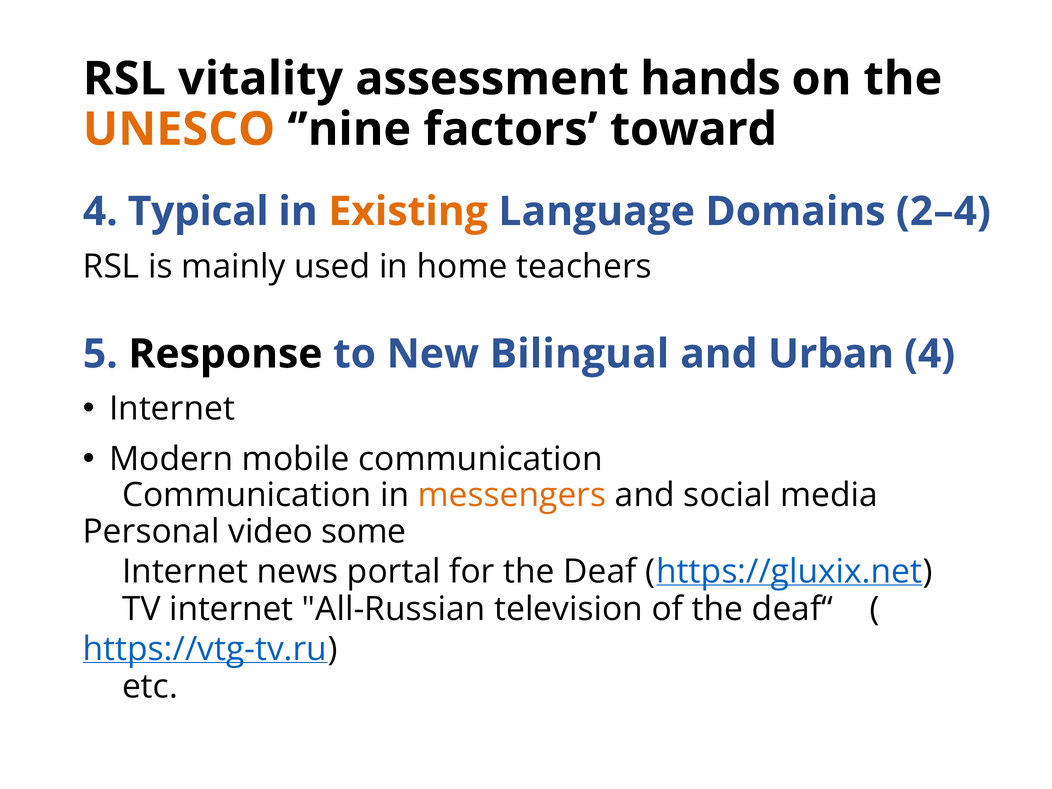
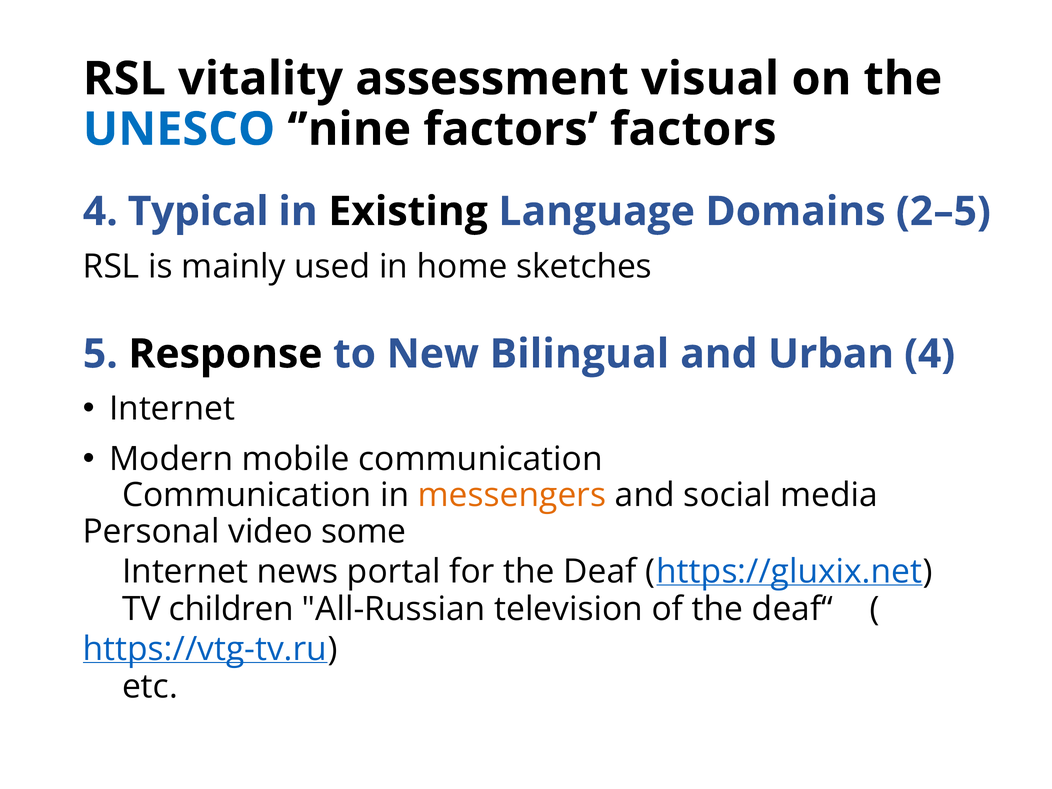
hands: hands -> visual
UNESCO colour: orange -> blue
factors toward: toward -> factors
Existing colour: orange -> black
2–4: 2–4 -> 2–5
teachers: teachers -> sketches
TV internet: internet -> children
